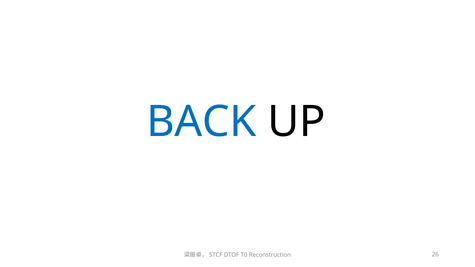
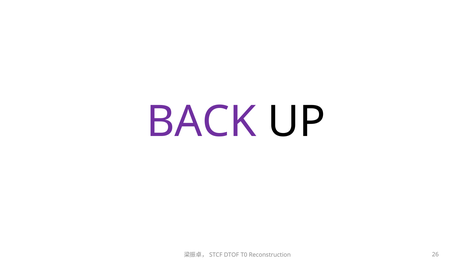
BACK colour: blue -> purple
